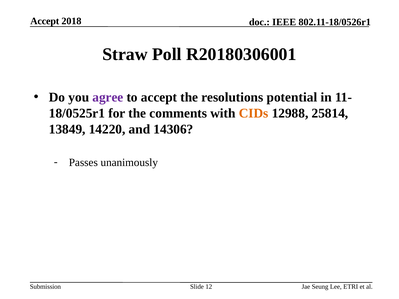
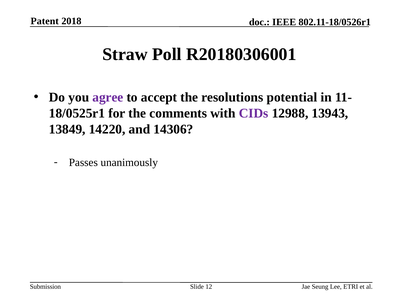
Accept at (45, 21): Accept -> Patent
CIDs colour: orange -> purple
25814: 25814 -> 13943
